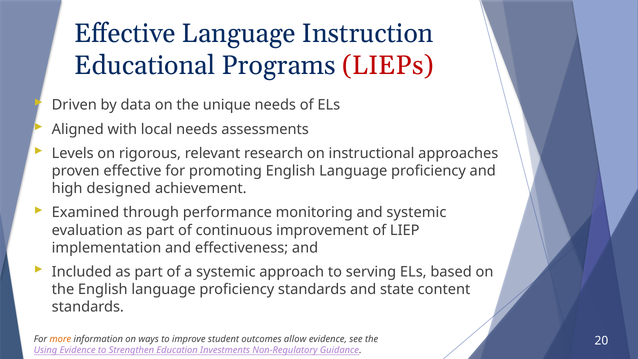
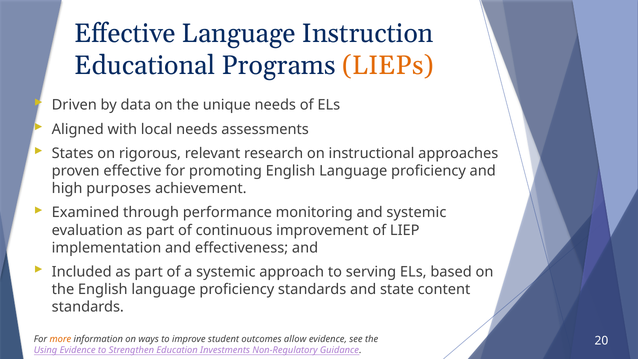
LIEPs colour: red -> orange
Levels: Levels -> States
designed: designed -> purposes
